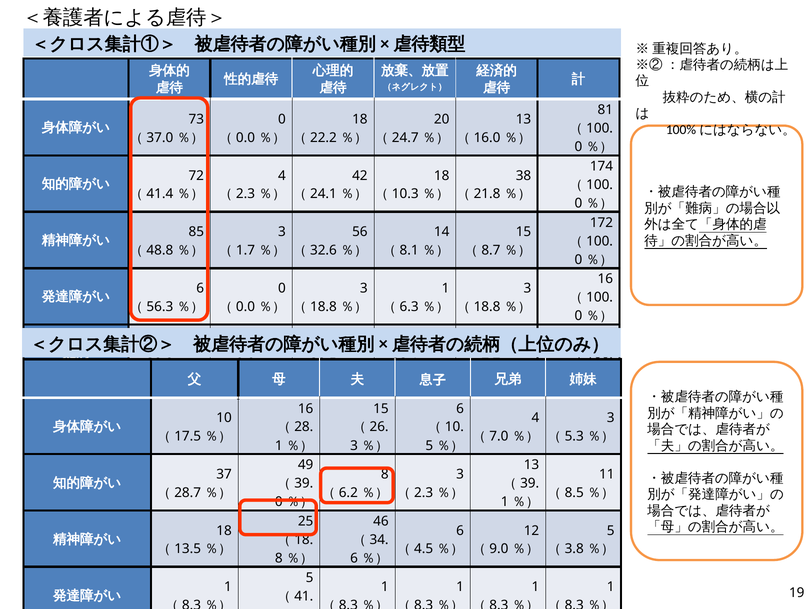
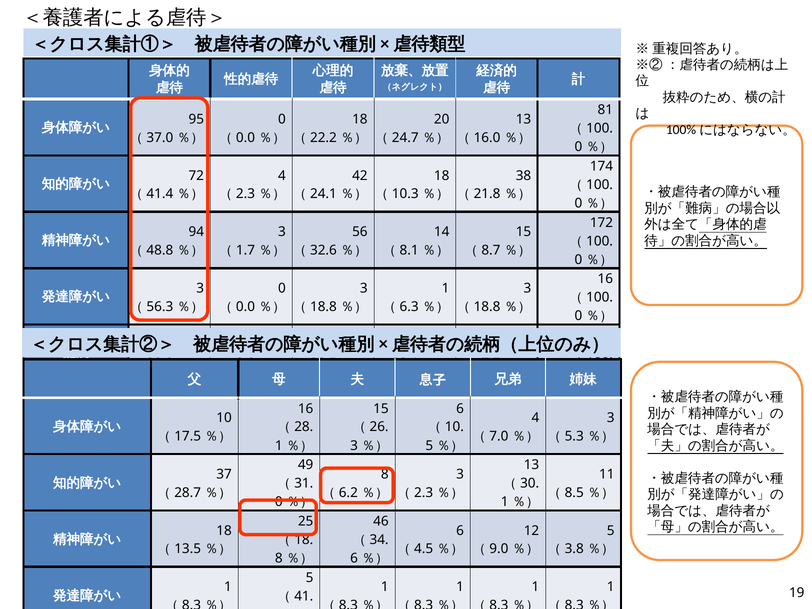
73: 73 -> 95
85: 85 -> 94
6 at (200, 288): 6 -> 3
39 at (304, 483): 39 -> 31
39 at (530, 483): 39 -> 30
